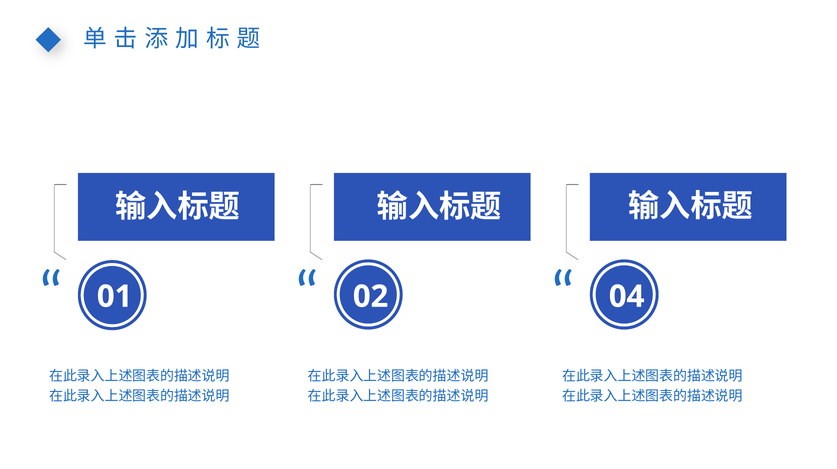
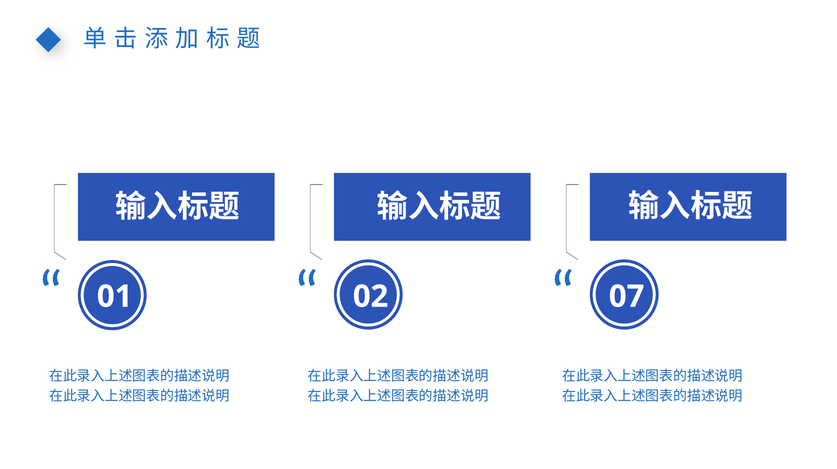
04: 04 -> 07
